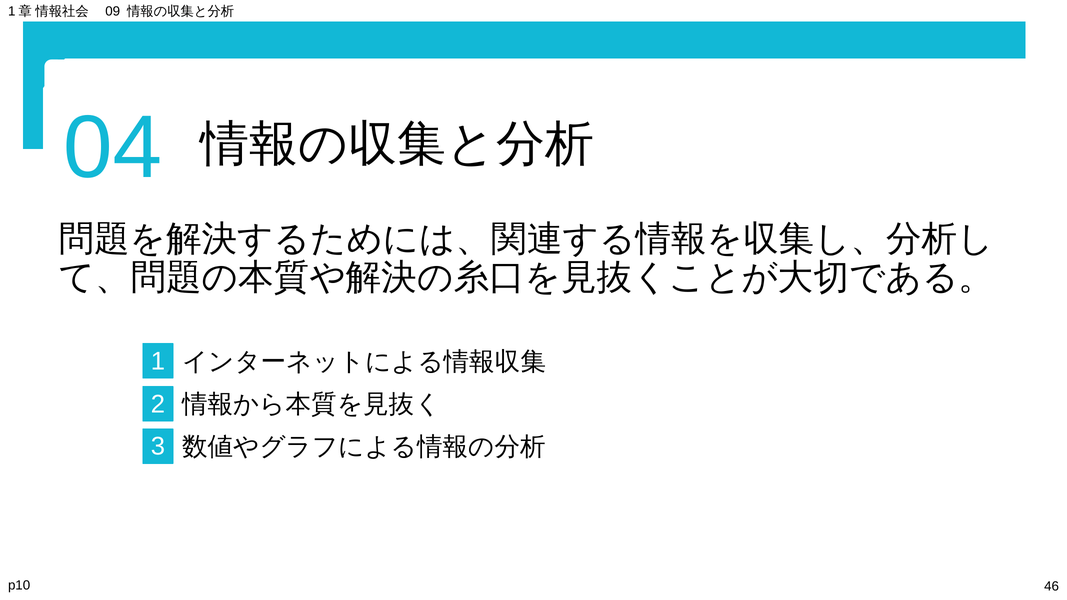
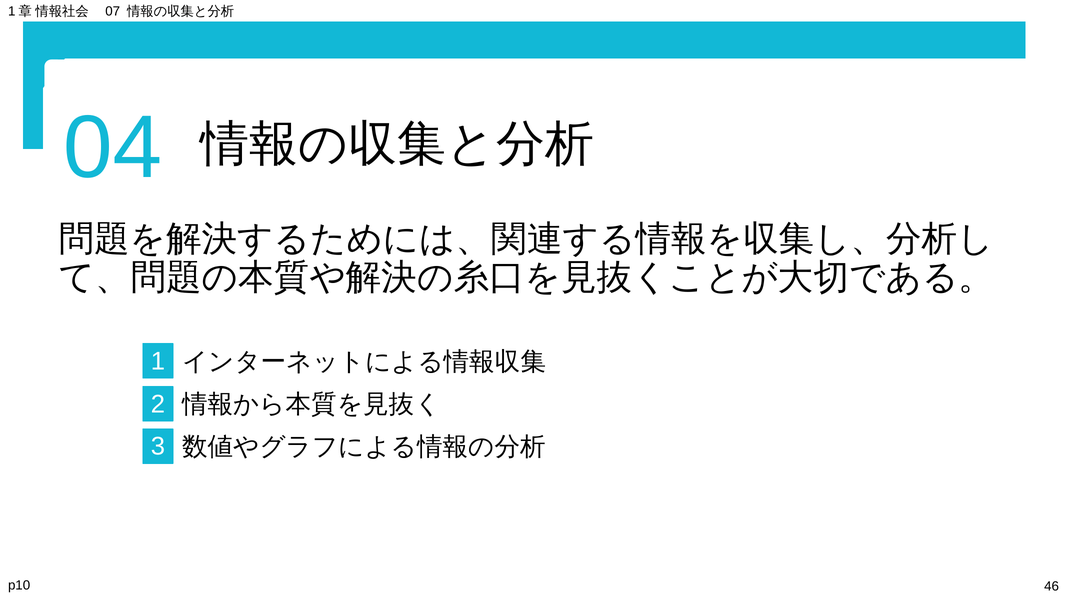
09: 09 -> 07
